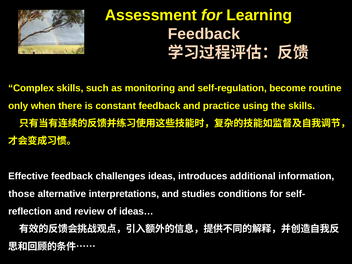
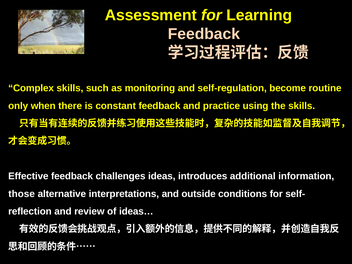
studies: studies -> outside
